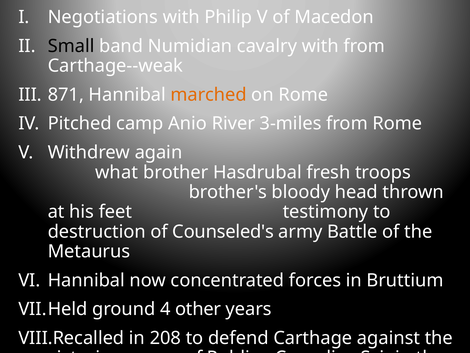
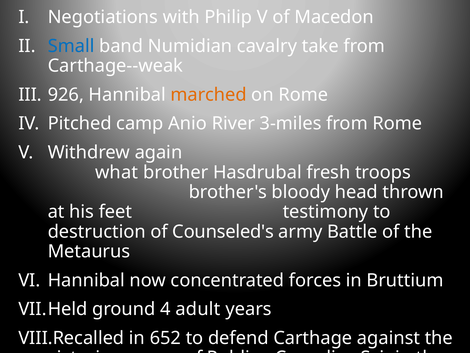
Small colour: black -> blue
cavalry with: with -> take
871: 871 -> 926
other: other -> adult
208: 208 -> 652
